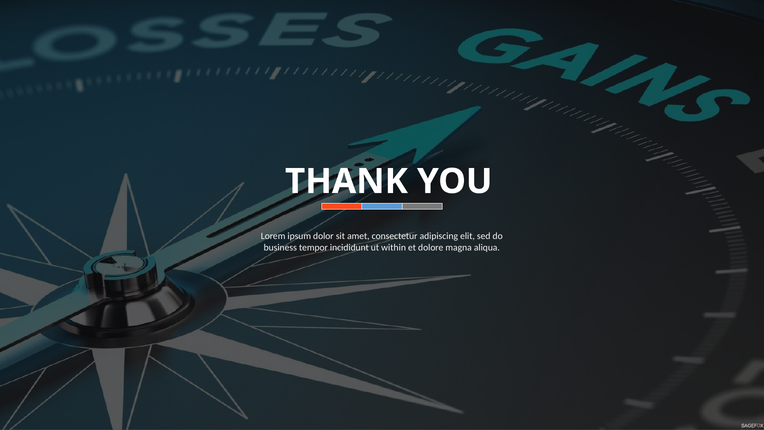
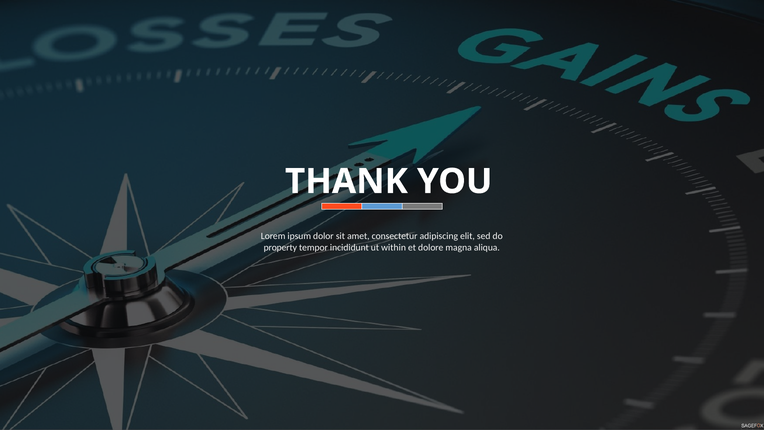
business: business -> property
